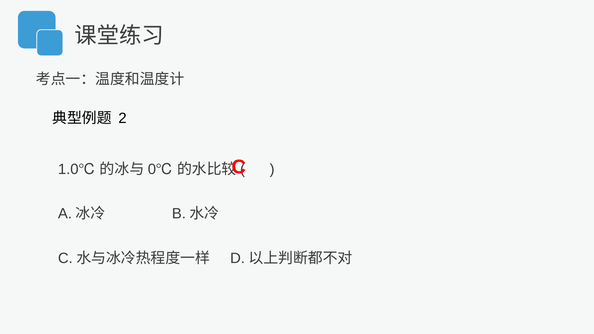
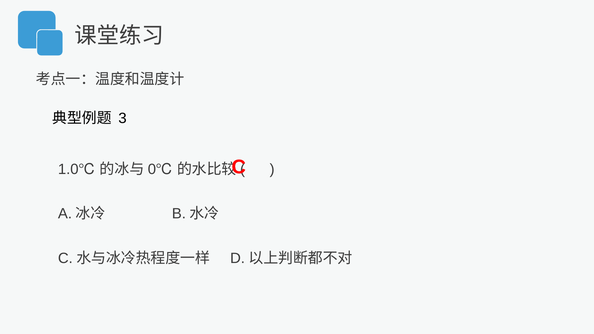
2: 2 -> 3
